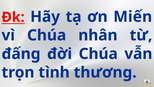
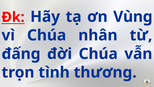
Miến: Miến -> Vùng
